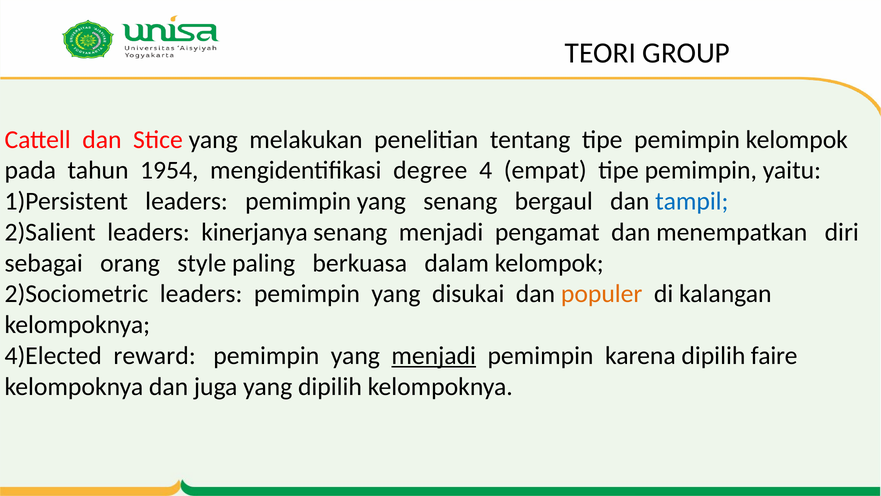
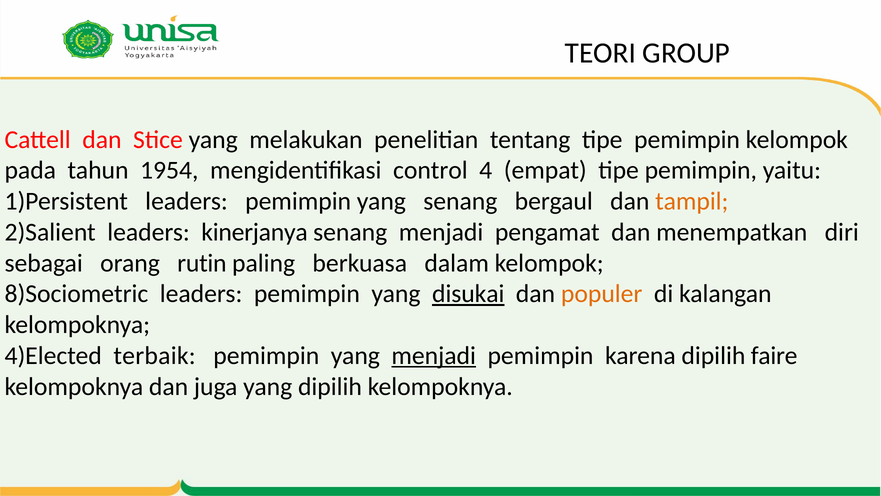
degree: degree -> control
tampil colour: blue -> orange
style: style -> rutin
2)Sociometric: 2)Sociometric -> 8)Sociometric
disukai underline: none -> present
reward: reward -> terbaik
